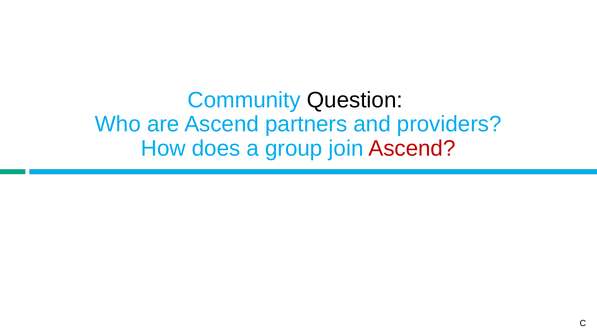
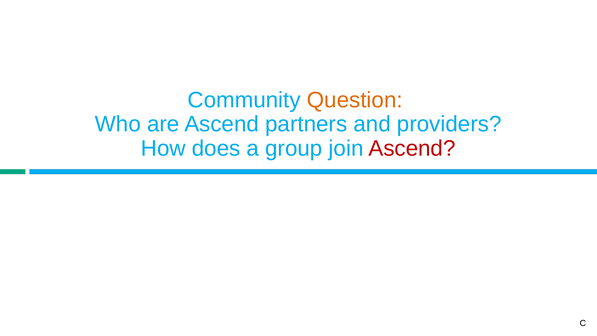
Question colour: black -> orange
